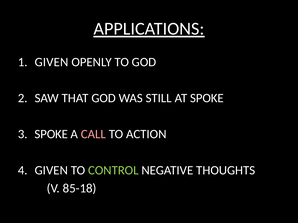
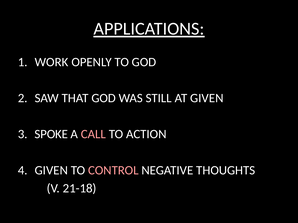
GIVEN at (52, 62): GIVEN -> WORK
AT SPOKE: SPOKE -> GIVEN
CONTROL colour: light green -> pink
85-18: 85-18 -> 21-18
